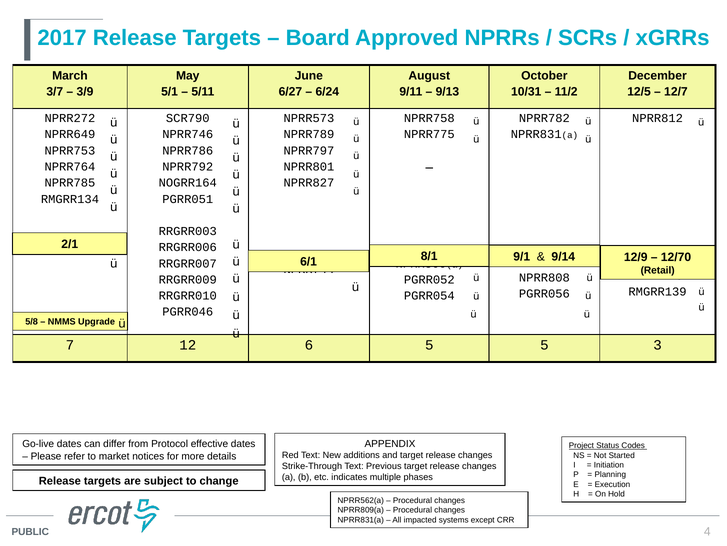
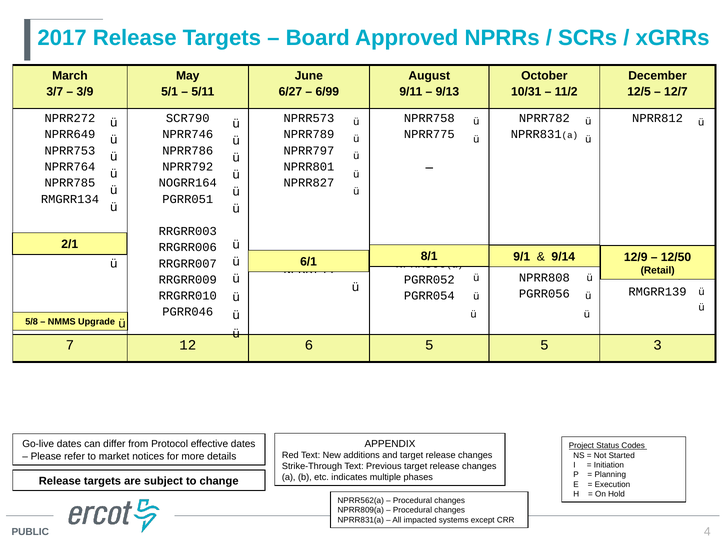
6/24: 6/24 -> 6/99
12/70: 12/70 -> 12/50
